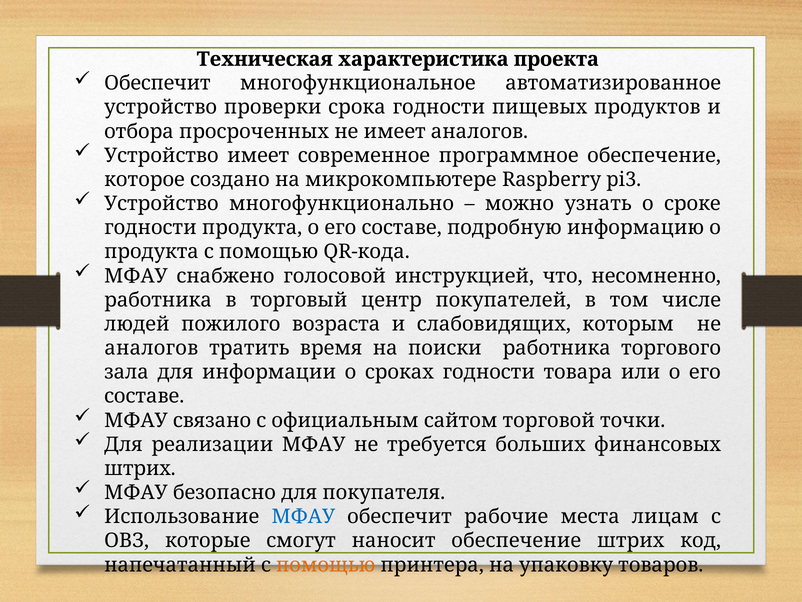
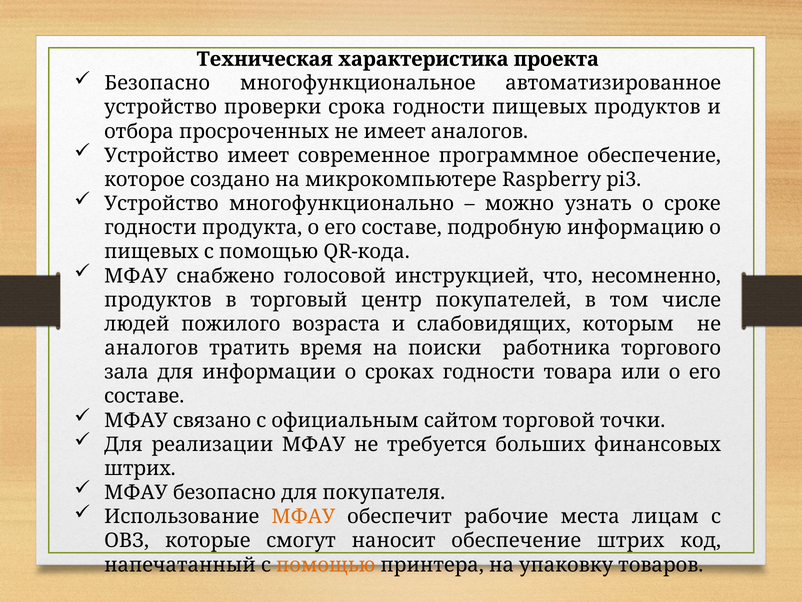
Обеспечит at (157, 83): Обеспечит -> Безопасно
продукта at (152, 252): продукта -> пищевых
работника at (158, 300): работника -> продуктов
МФАУ at (303, 516) colour: blue -> orange
